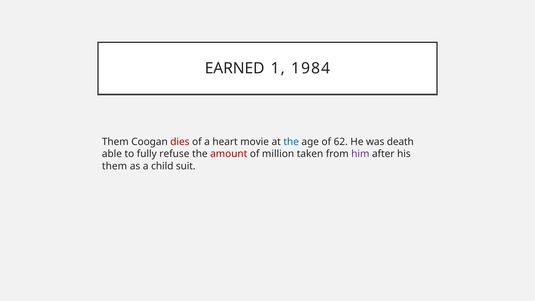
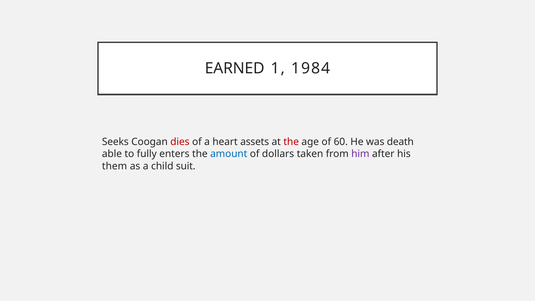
Them at (115, 142): Them -> Seeks
movie: movie -> assets
the at (291, 142) colour: blue -> red
62: 62 -> 60
refuse: refuse -> enters
amount colour: red -> blue
million: million -> dollars
